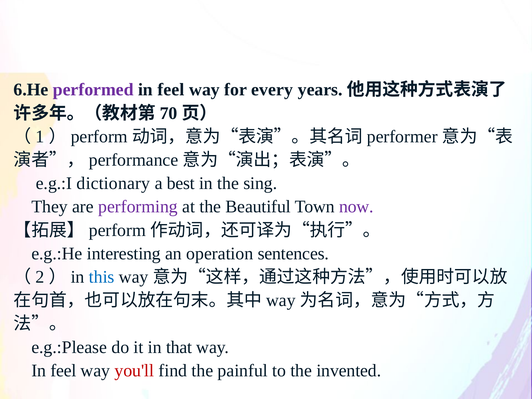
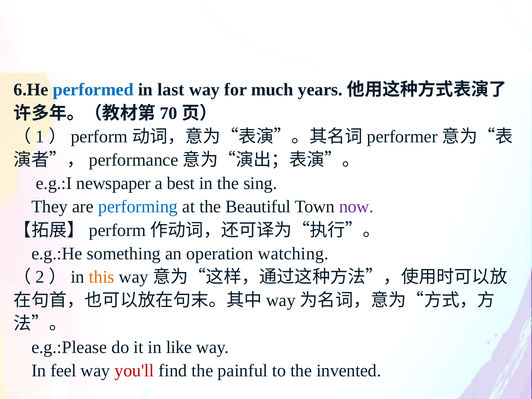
performed colour: purple -> blue
feel at (171, 90): feel -> last
every: every -> much
dictionary: dictionary -> newspaper
performing colour: purple -> blue
interesting: interesting -> something
sentences: sentences -> watching
this colour: blue -> orange
that: that -> like
